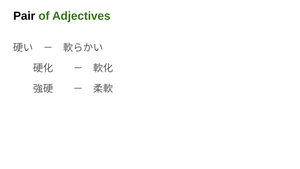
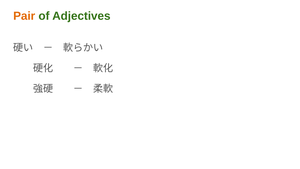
Pair colour: black -> orange
